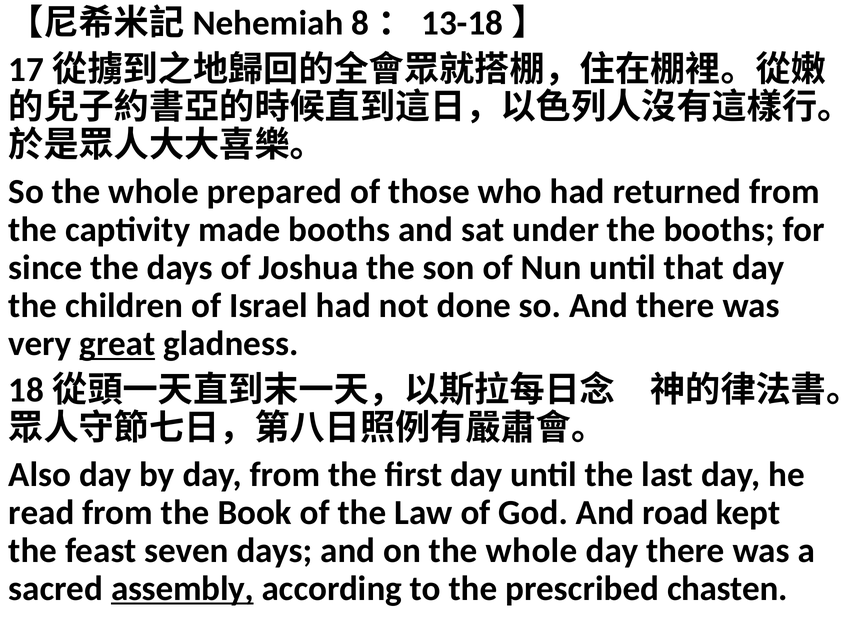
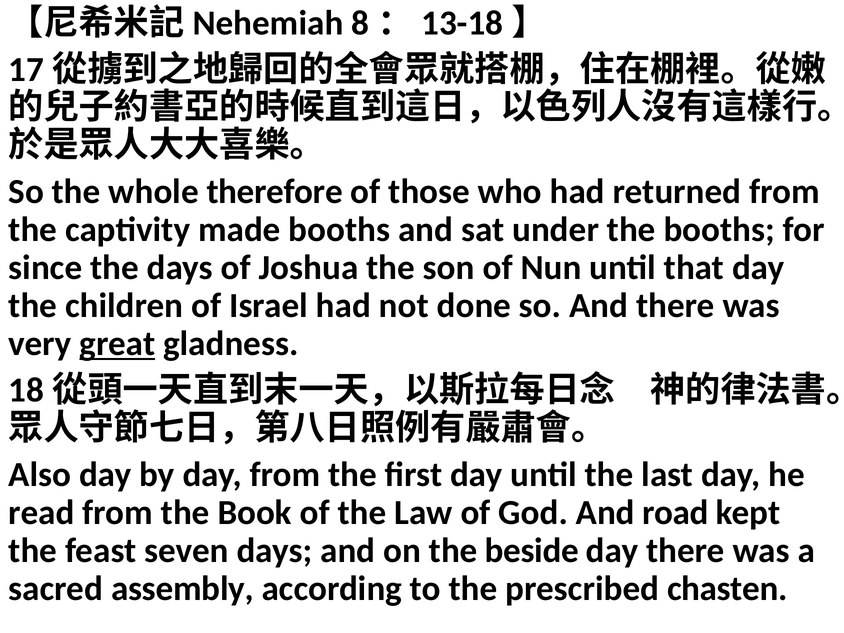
prepared: prepared -> therefore
on the whole: whole -> beside
assembly underline: present -> none
